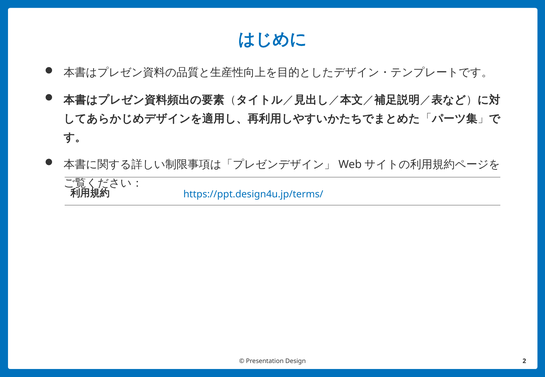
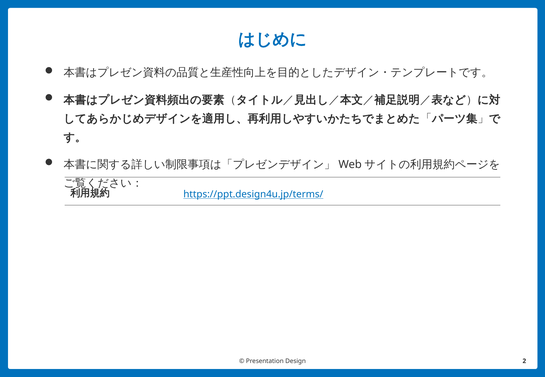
https://ppt.design4u.jp/terms/ underline: none -> present
